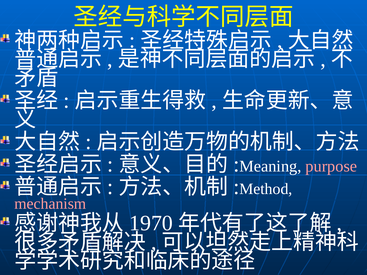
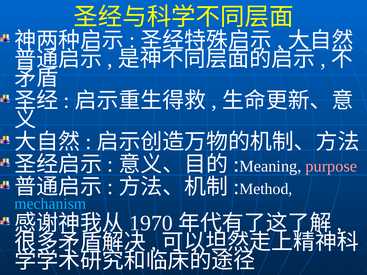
mechanism colour: pink -> light blue
